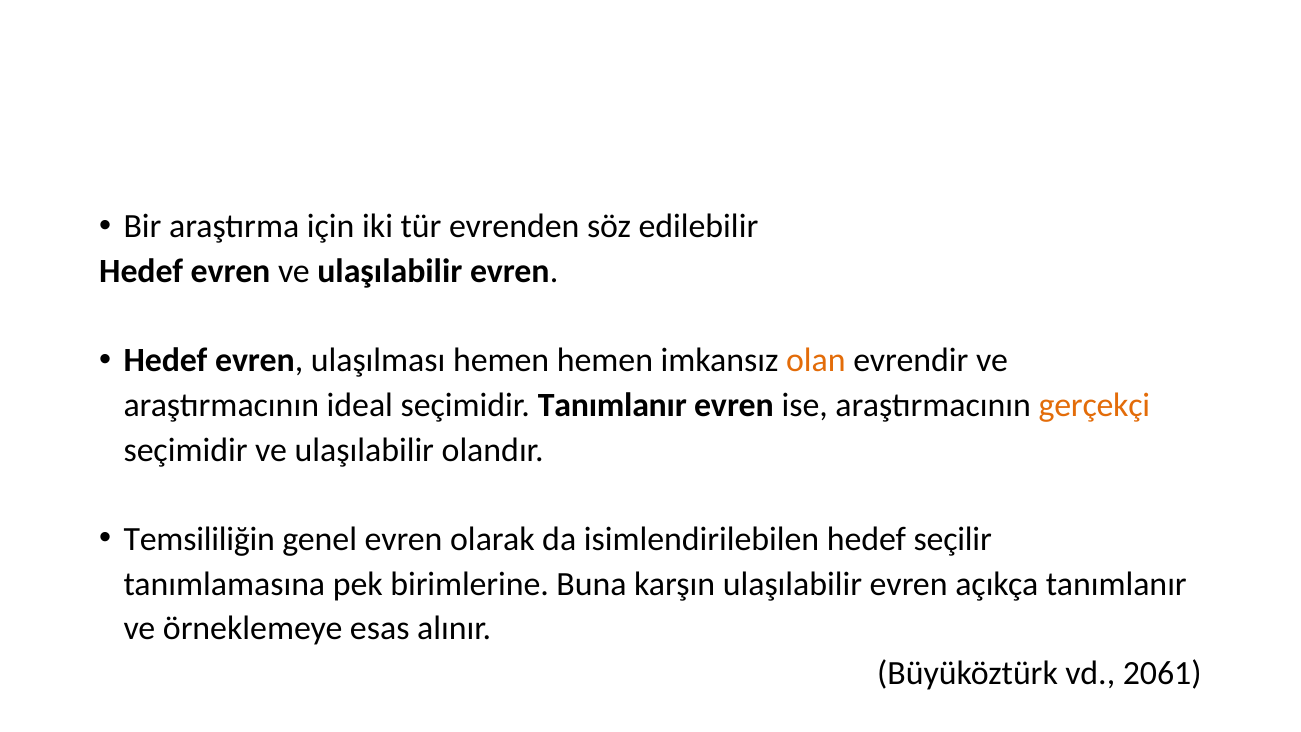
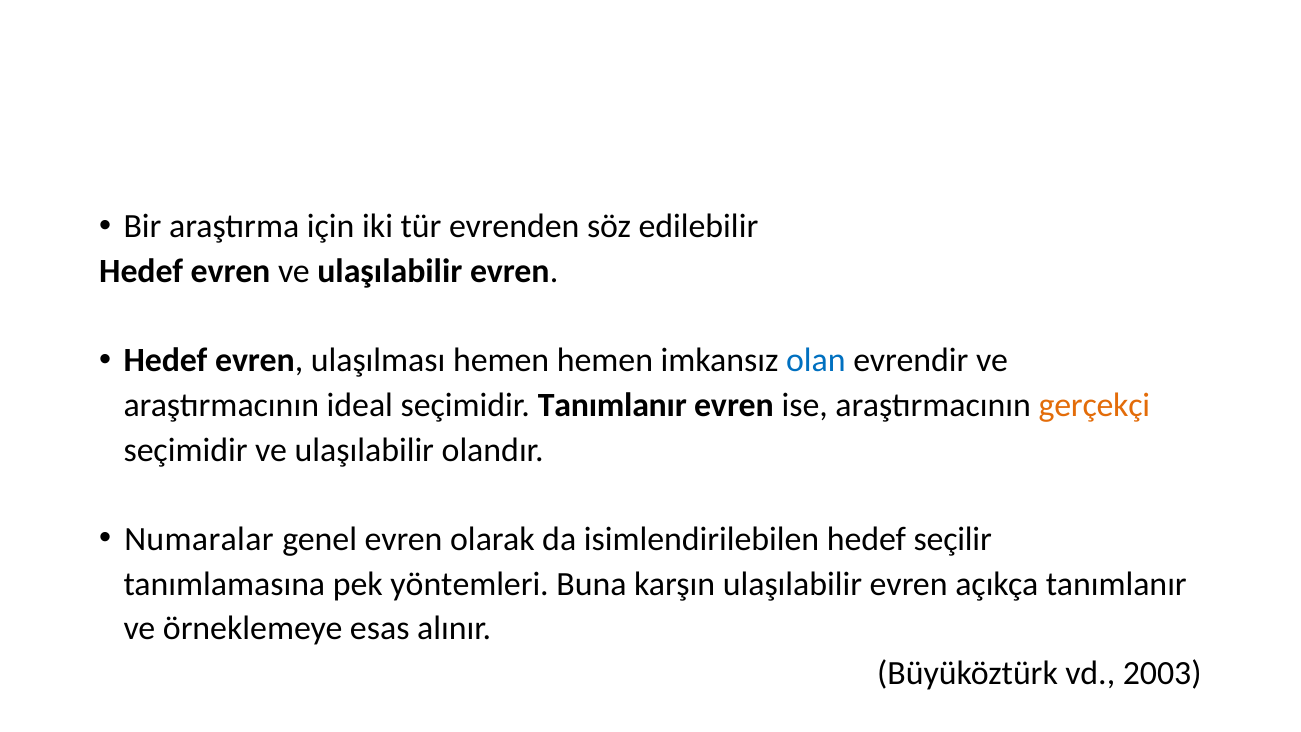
olan colour: orange -> blue
Temsililiğin: Temsililiğin -> Numaralar
birimlerine: birimlerine -> yöntemleri
2061: 2061 -> 2003
